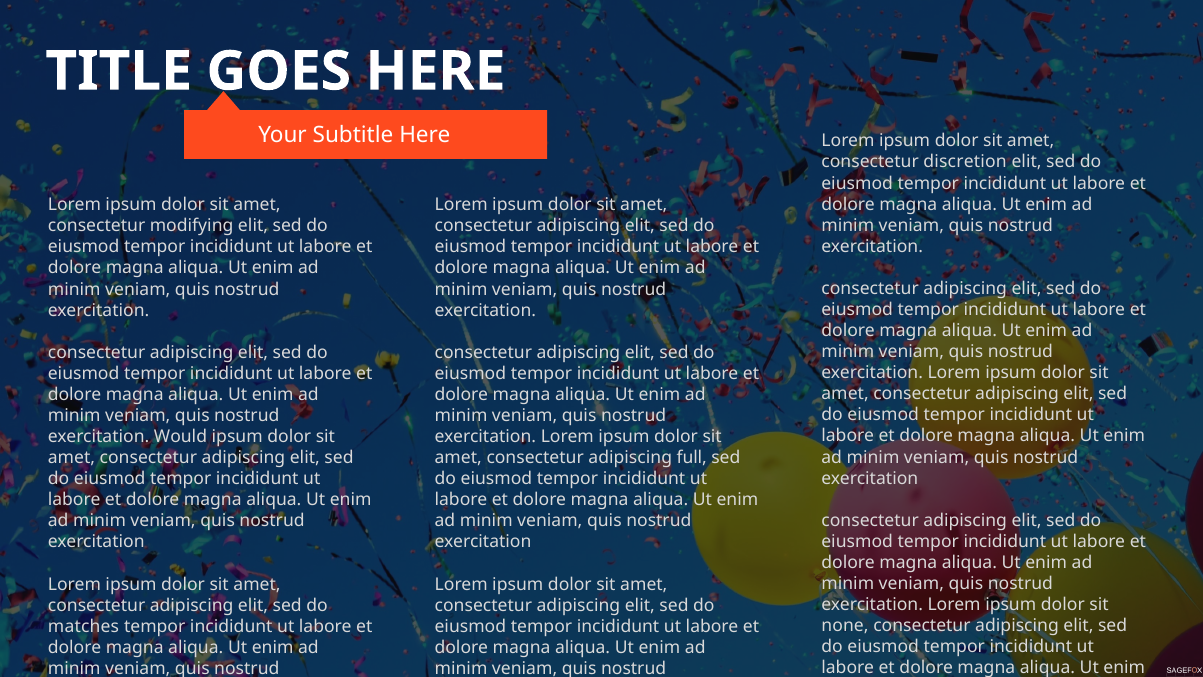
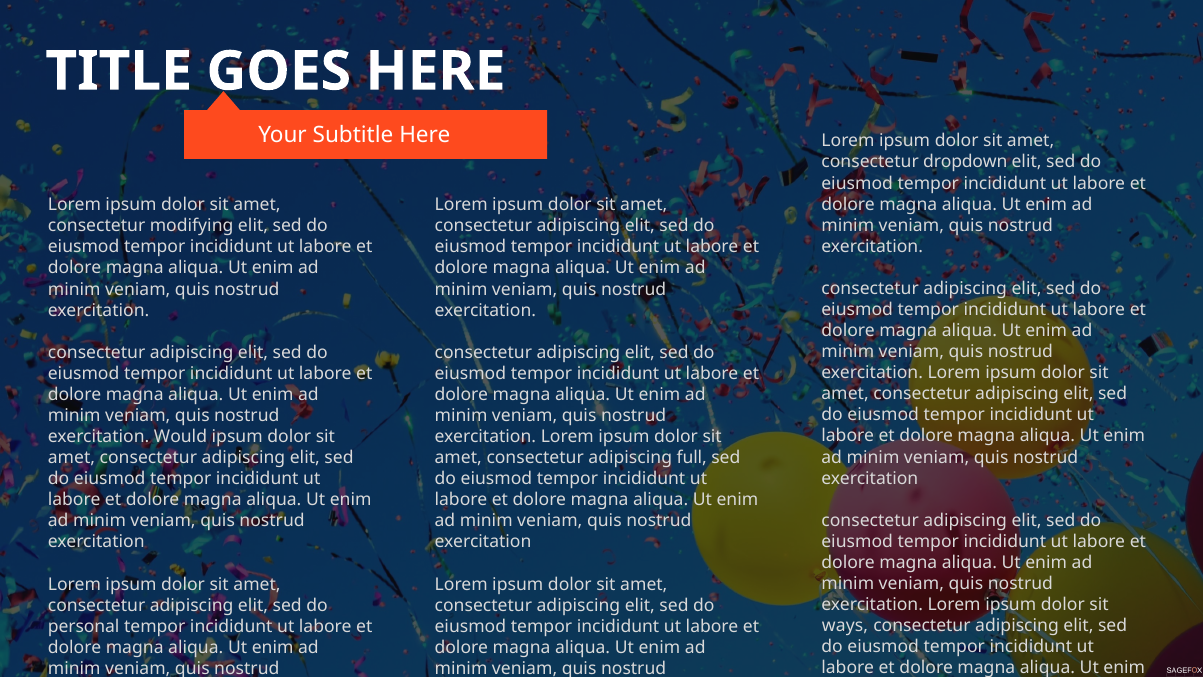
discretion: discretion -> dropdown
none: none -> ways
matches: matches -> personal
